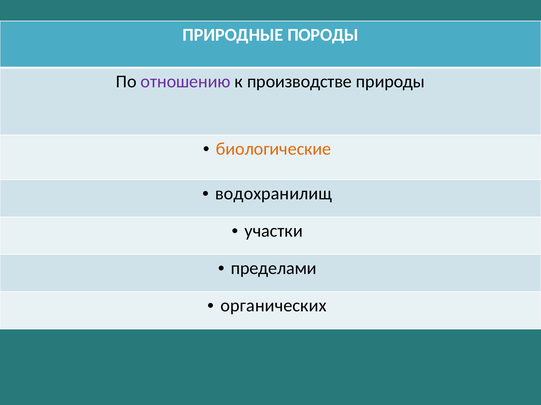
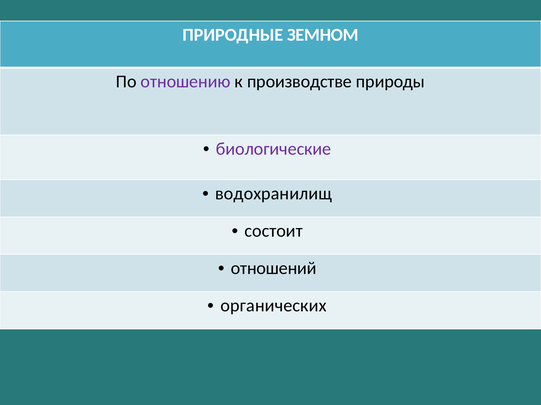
ПОРОДЫ: ПОРОДЫ -> ЗЕМНОМ
биологические colour: orange -> purple
участки: участки -> состоит
пределами: пределами -> отношений
